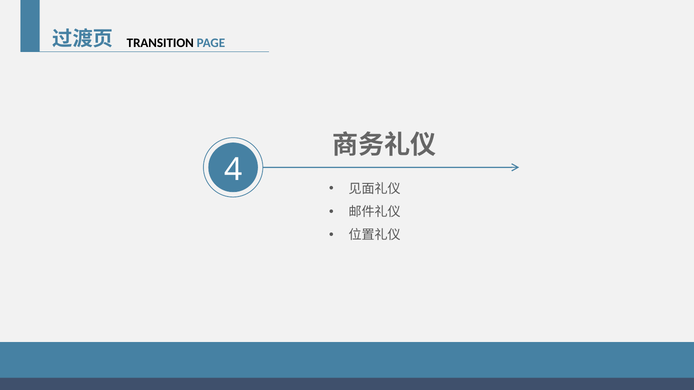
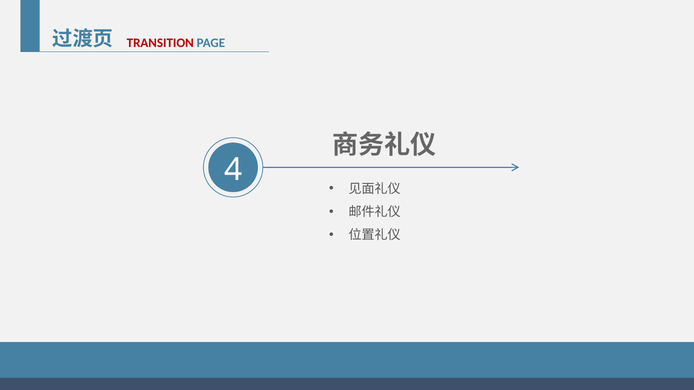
TRANSITION colour: black -> red
